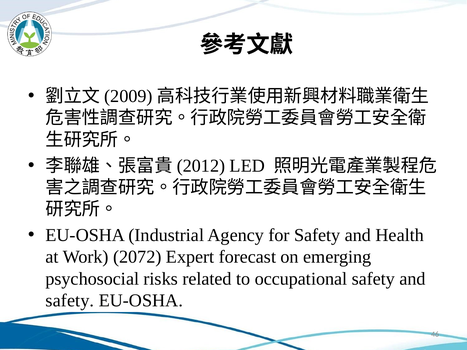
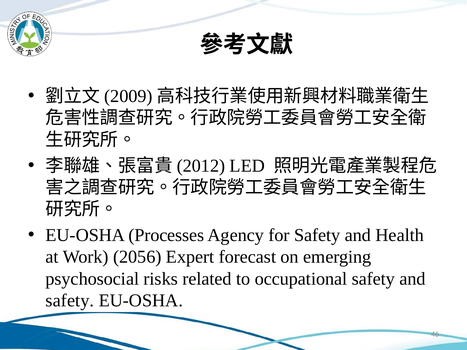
Industrial: Industrial -> Processes
2072: 2072 -> 2056
